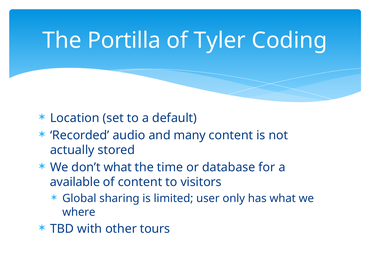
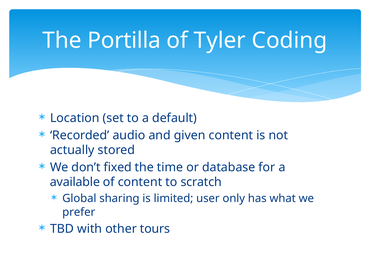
many: many -> given
don’t what: what -> fixed
visitors: visitors -> scratch
where: where -> prefer
